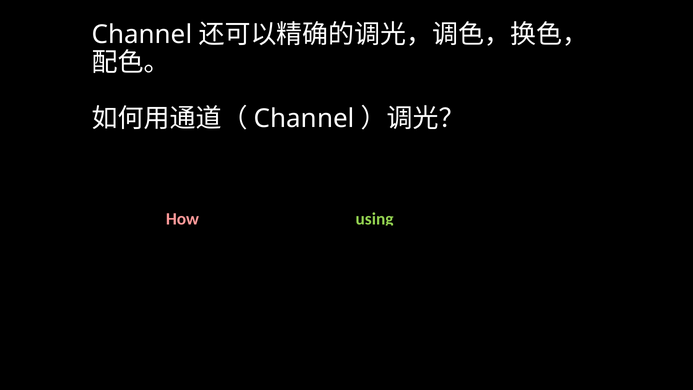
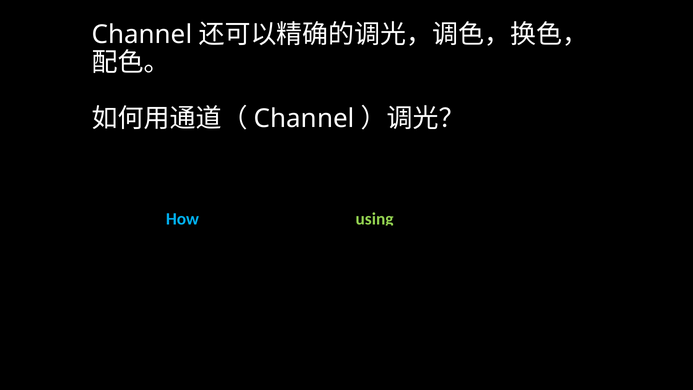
How colour: pink -> light blue
